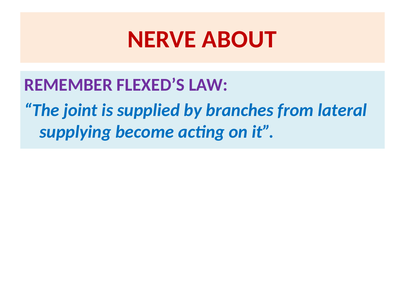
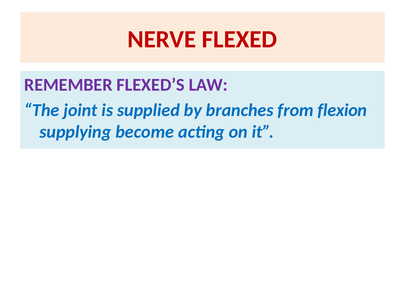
ABOUT: ABOUT -> FLEXED
lateral: lateral -> flexion
